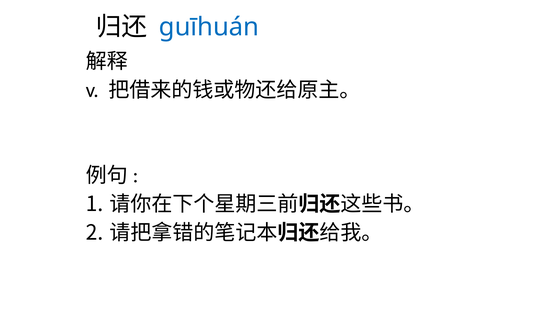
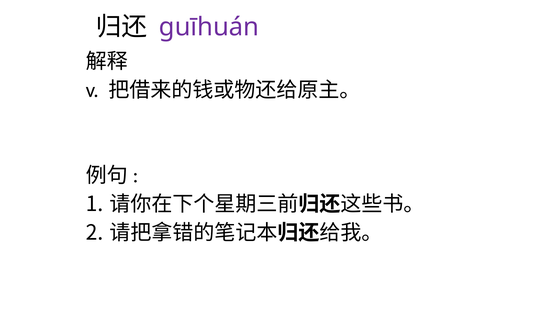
guīhuán colour: blue -> purple
